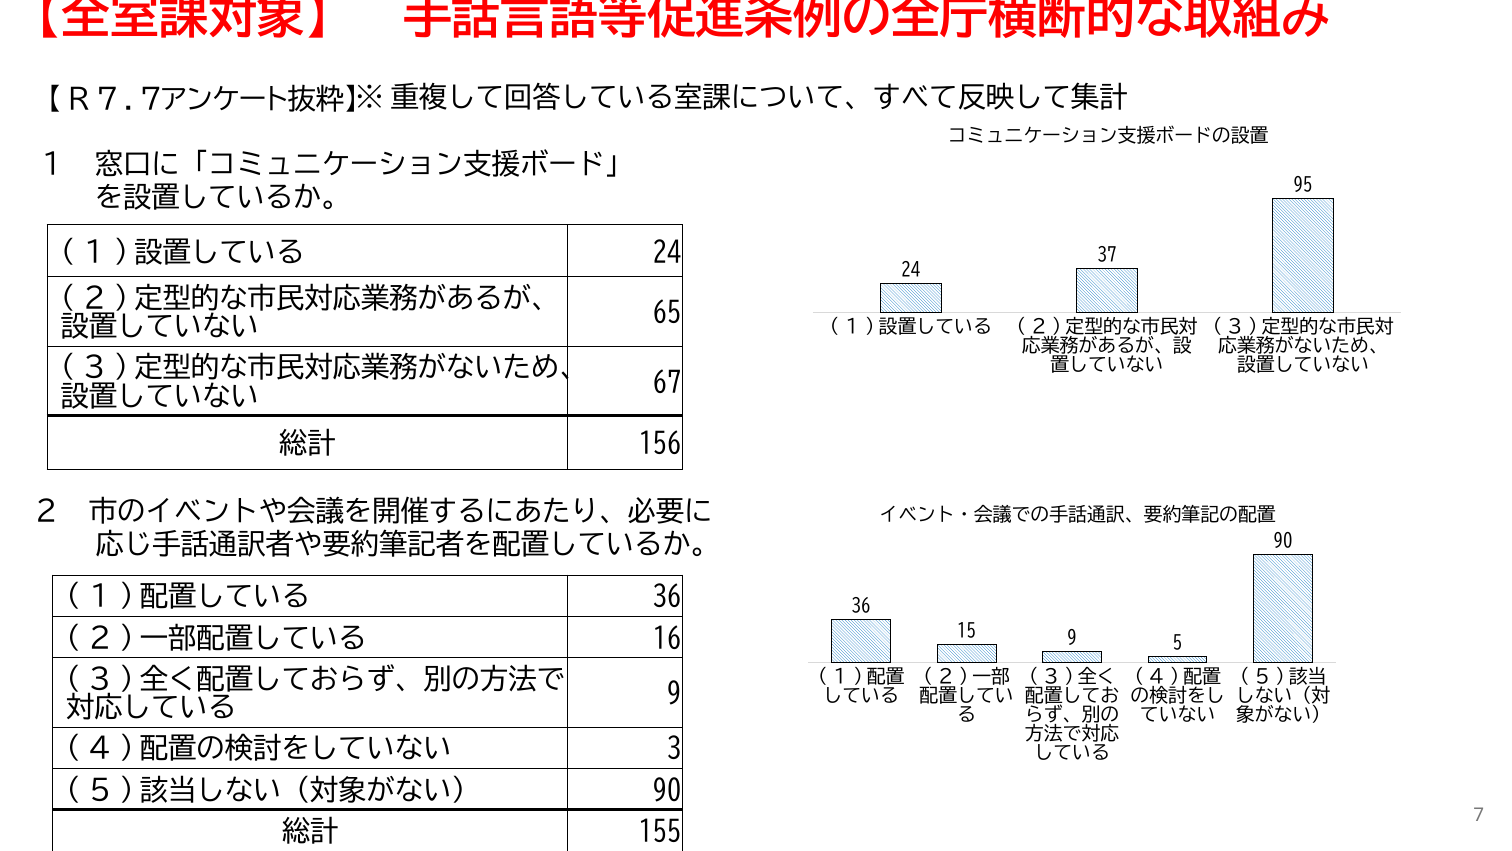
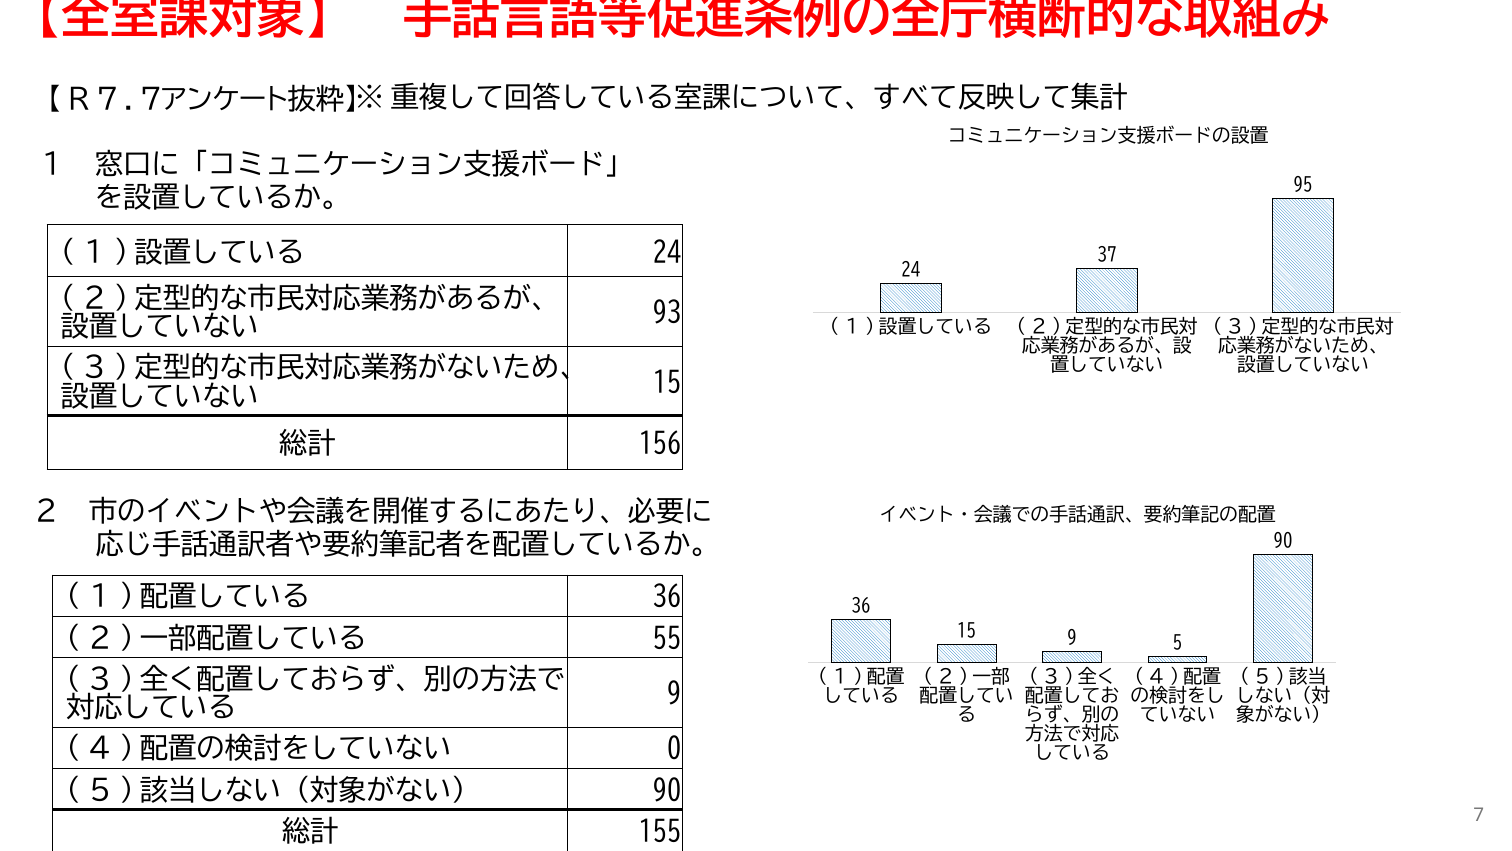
65: 65 -> 93
67 at (667, 382): 67 -> 15
16: 16 -> 55
3: 3 -> 0
